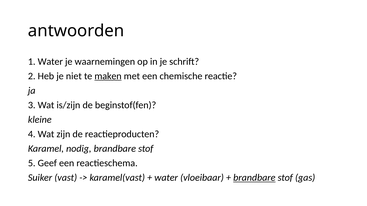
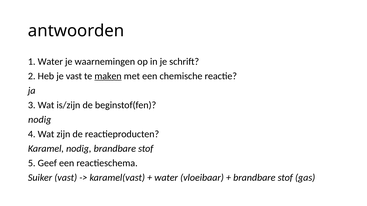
je niet: niet -> vast
kleine at (40, 120): kleine -> nodig
brandbare at (254, 178) underline: present -> none
